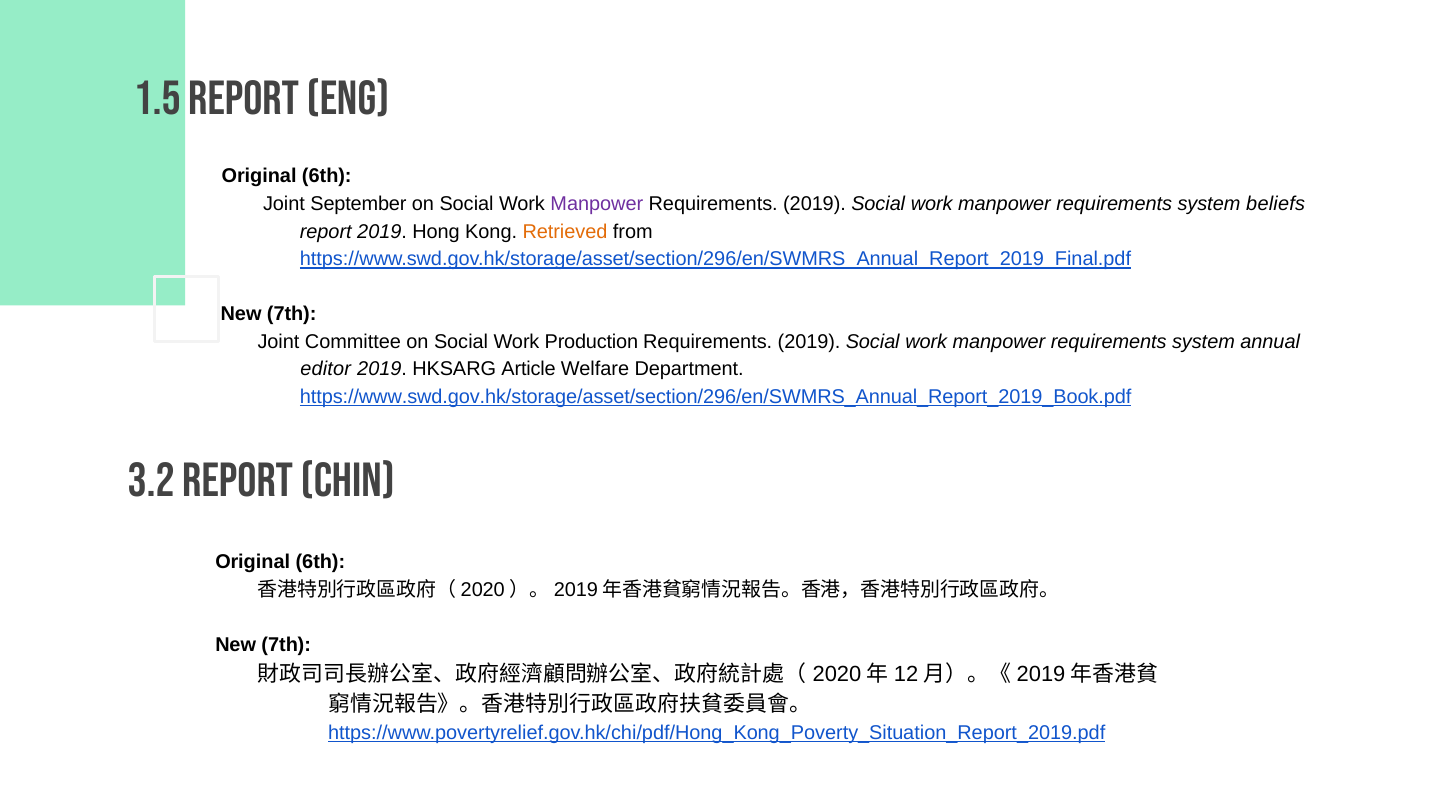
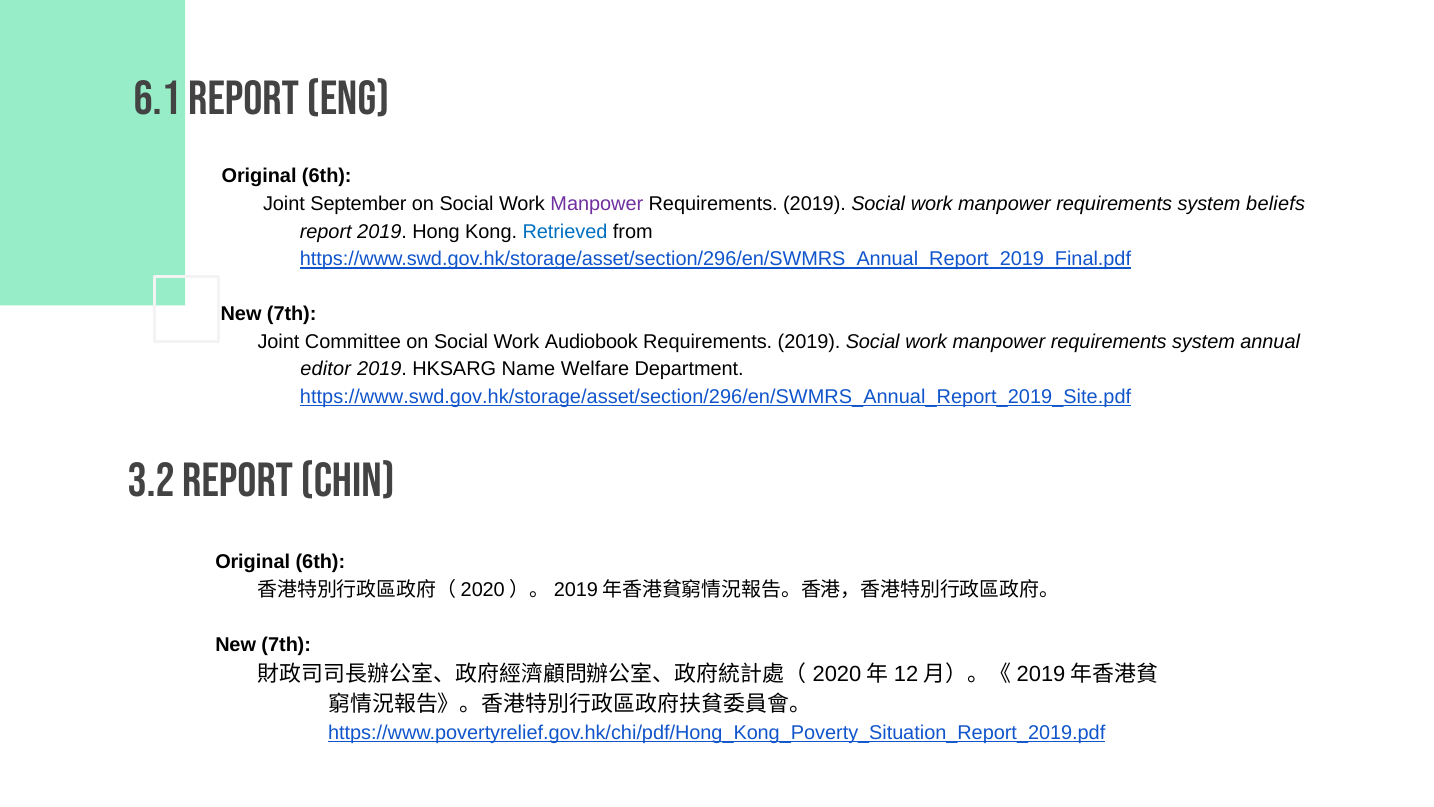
1.5: 1.5 -> 6.1
Retrieved colour: orange -> blue
Production: Production -> Audiobook
Article: Article -> Name
https://www.swd.gov.hk/storage/asset/section/296/en/SWMRS_Annual_Report_2019_Book.pdf: https://www.swd.gov.hk/storage/asset/section/296/en/SWMRS_Annual_Report_2019_Book.pdf -> https://www.swd.gov.hk/storage/asset/section/296/en/SWMRS_Annual_Report_2019_Site.pdf
